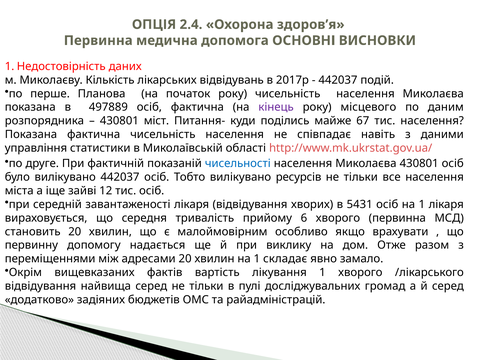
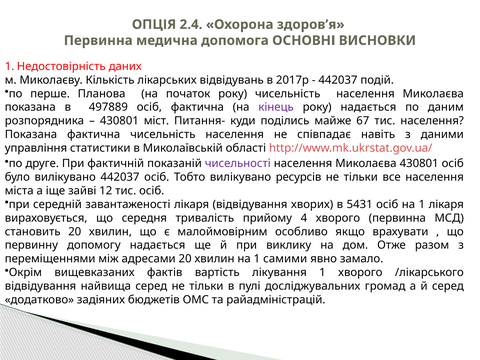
року місцевого: місцевого -> надається
чисельності colour: blue -> purple
6: 6 -> 4
складає: складає -> самими
